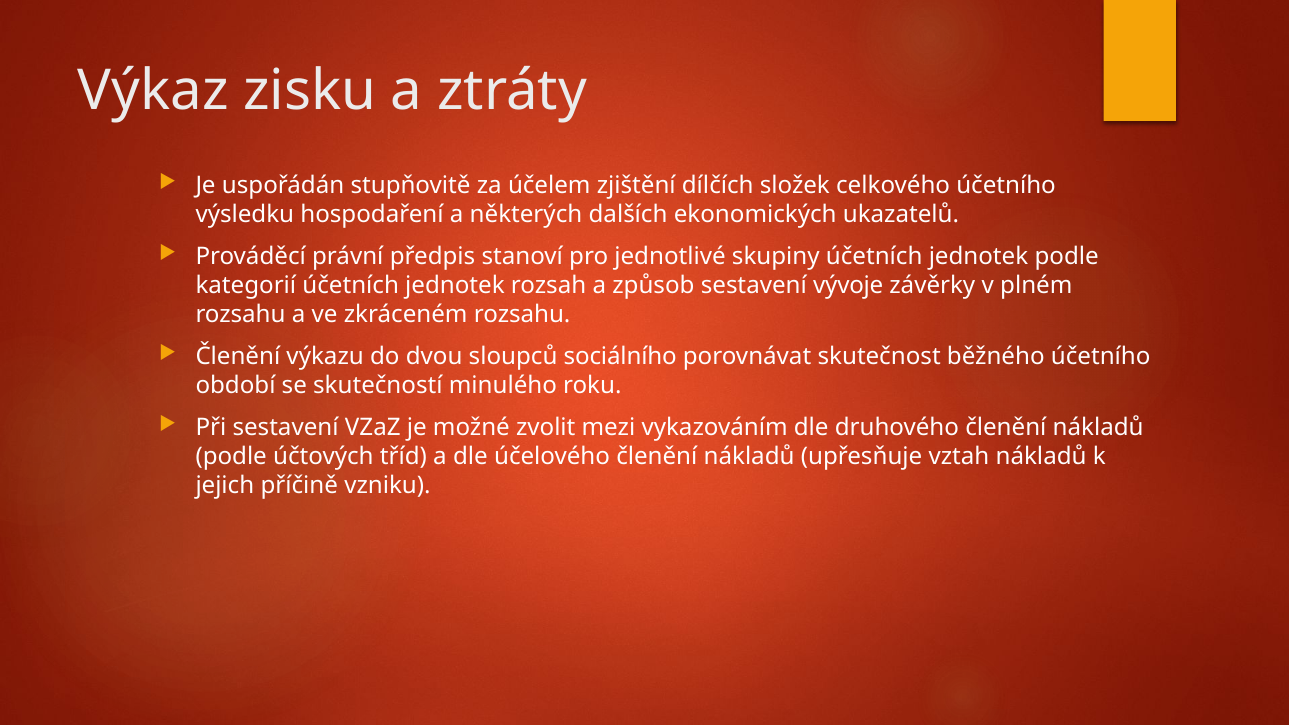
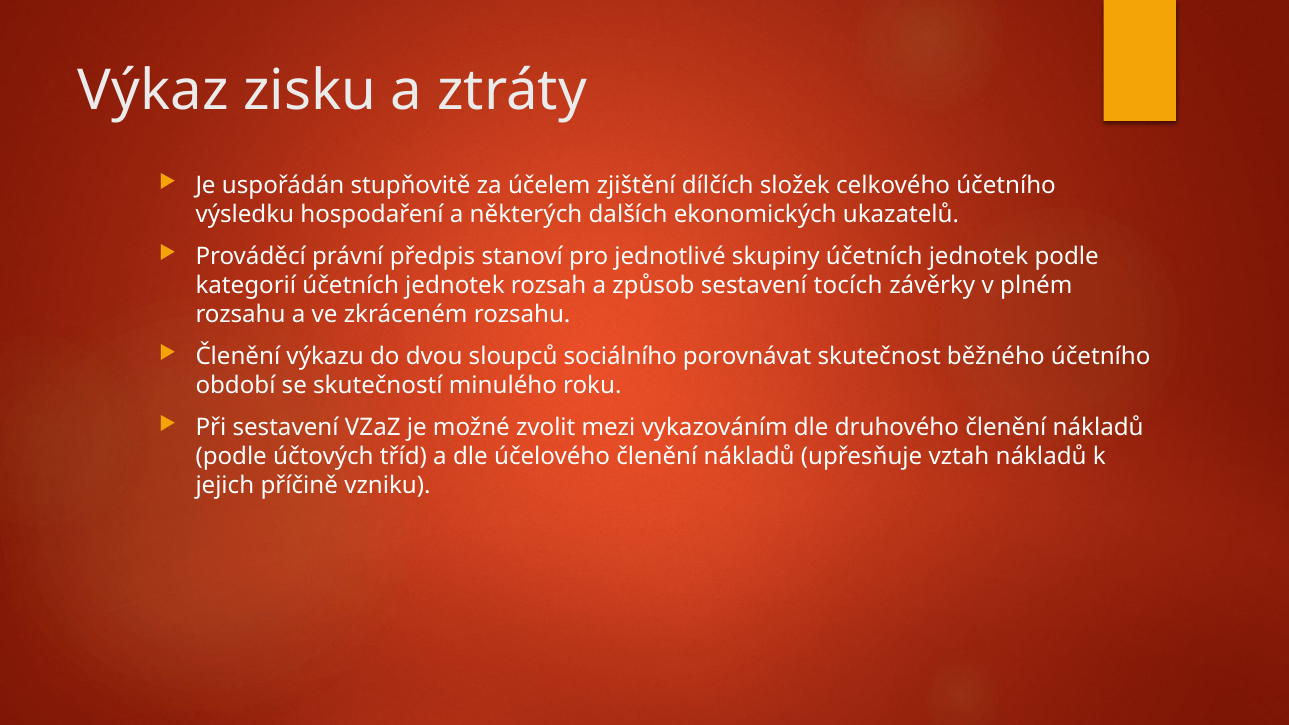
vývoje: vývoje -> tocích
